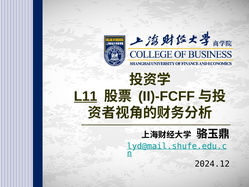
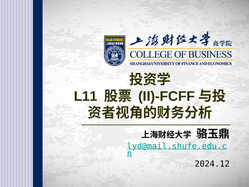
L11 underline: present -> none
